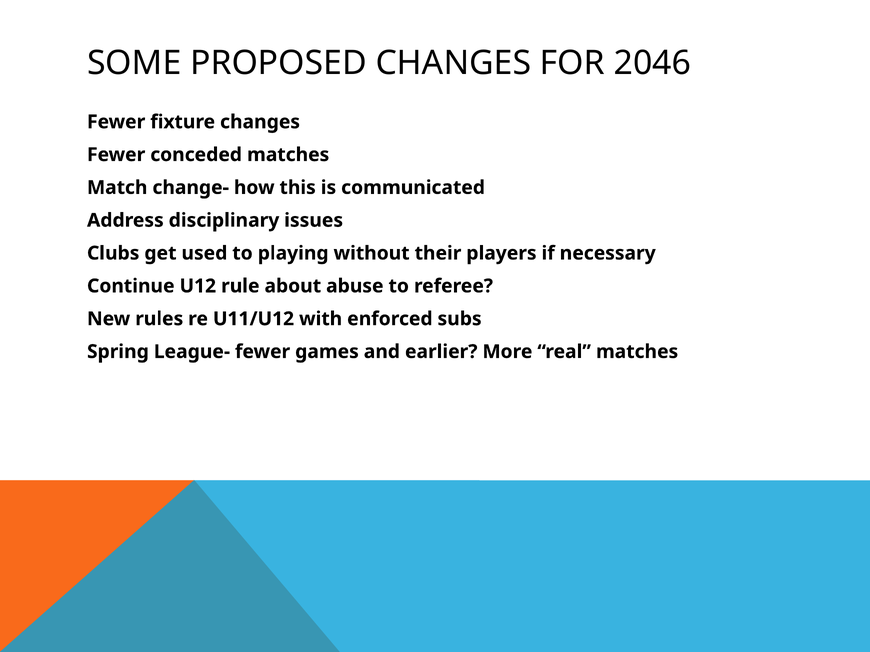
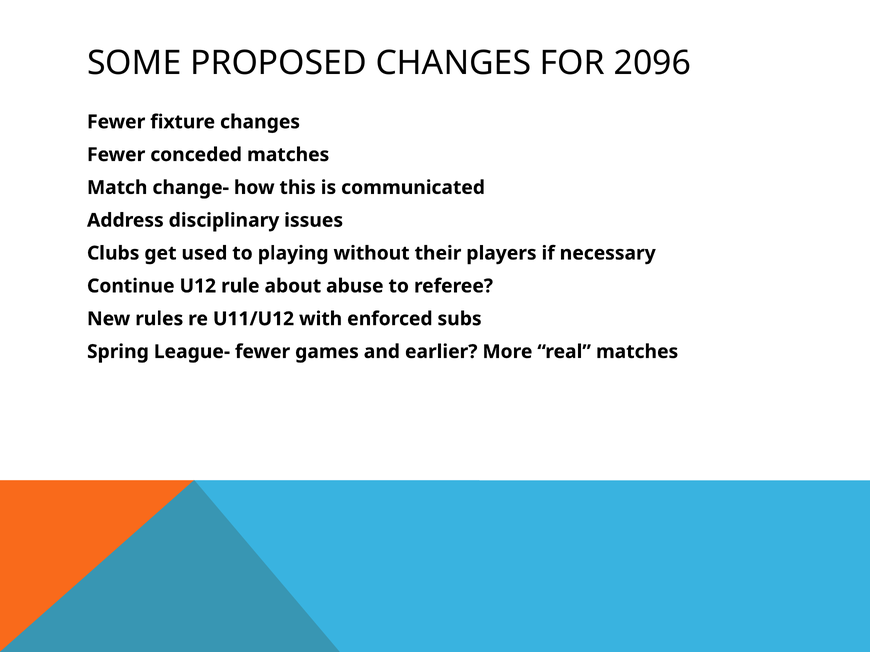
2046: 2046 -> 2096
